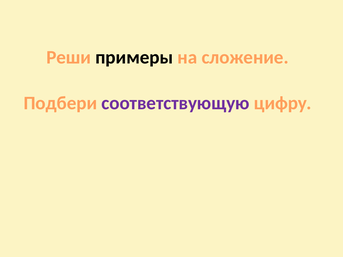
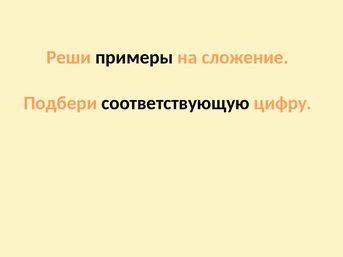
соответствующую colour: purple -> black
